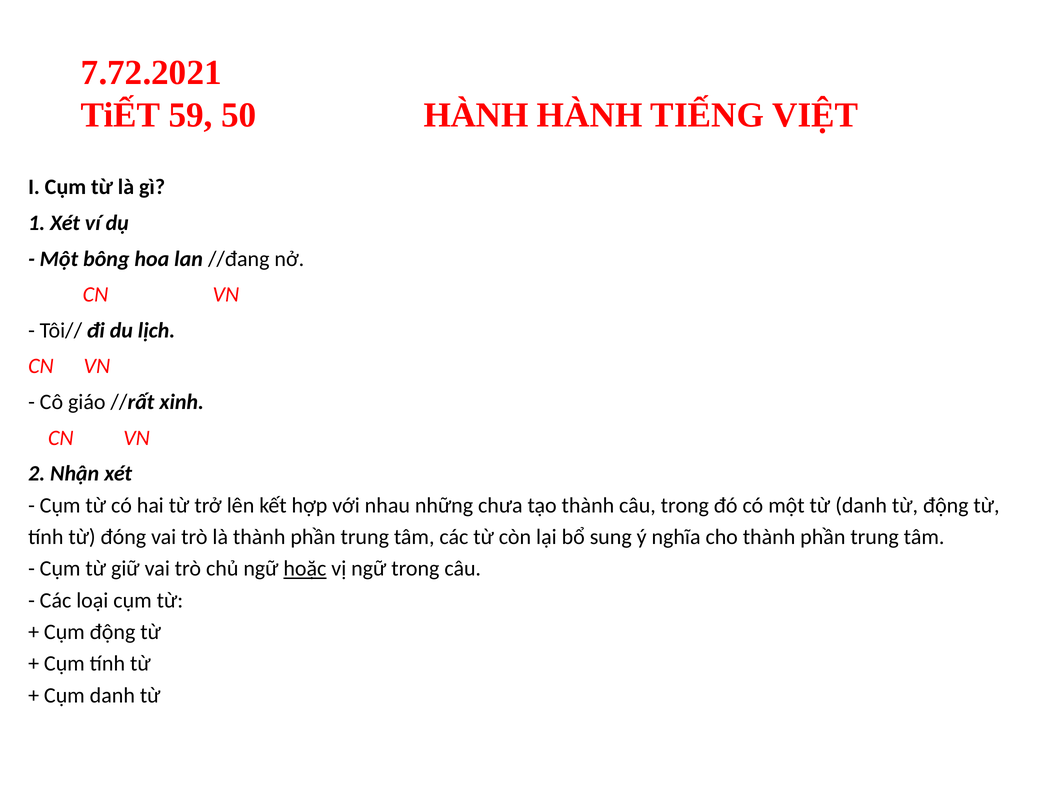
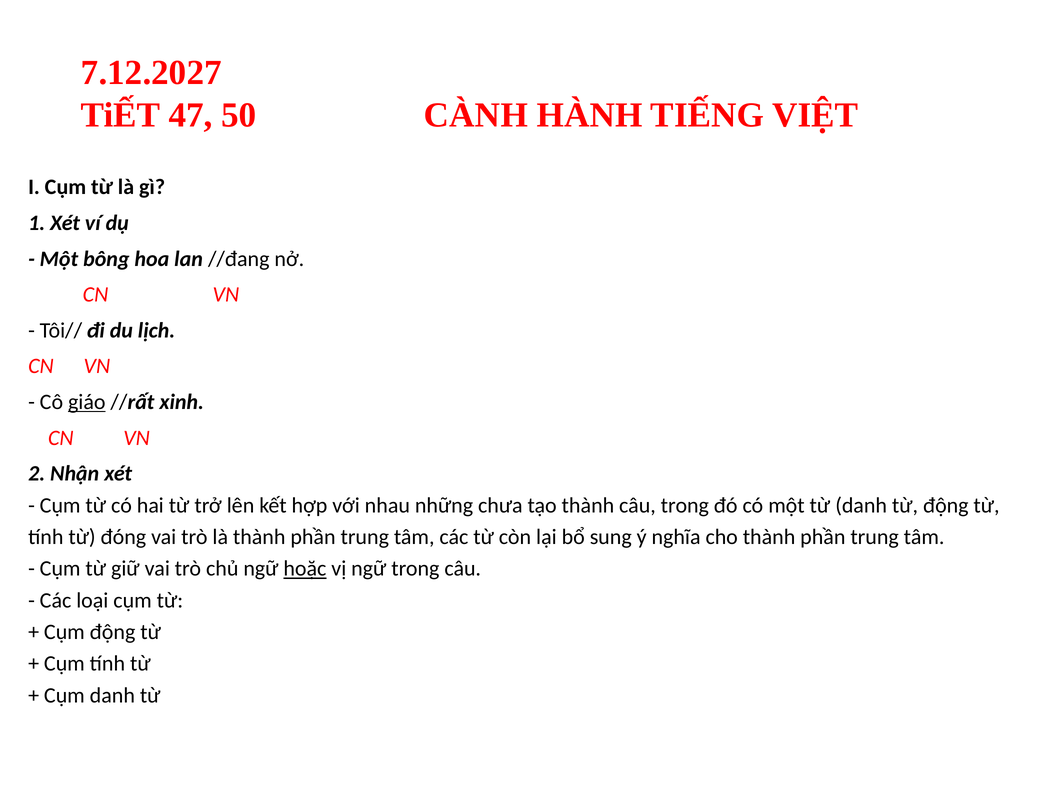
7.72.2021: 7.72.2021 -> 7.12.2027
59: 59 -> 47
50 HÀNH: HÀNH -> CÀNH
giáo underline: none -> present
